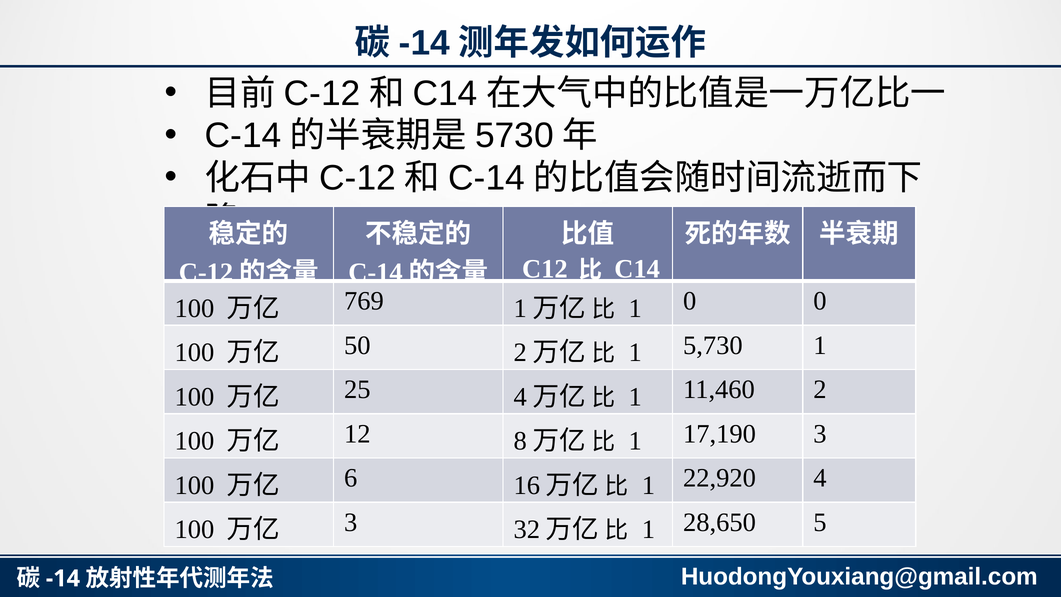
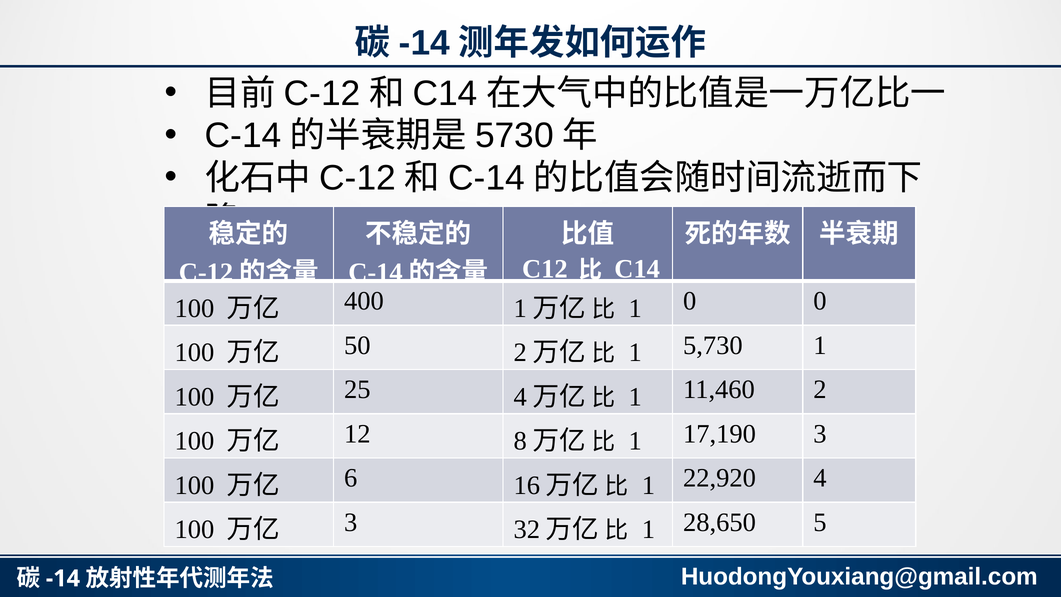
769: 769 -> 400
